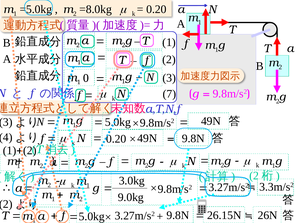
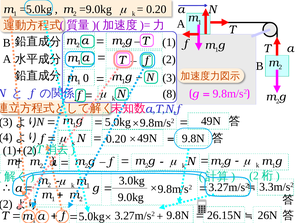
=8.0kg: =8.0kg -> =9.0kg
7: 7 -> 8
